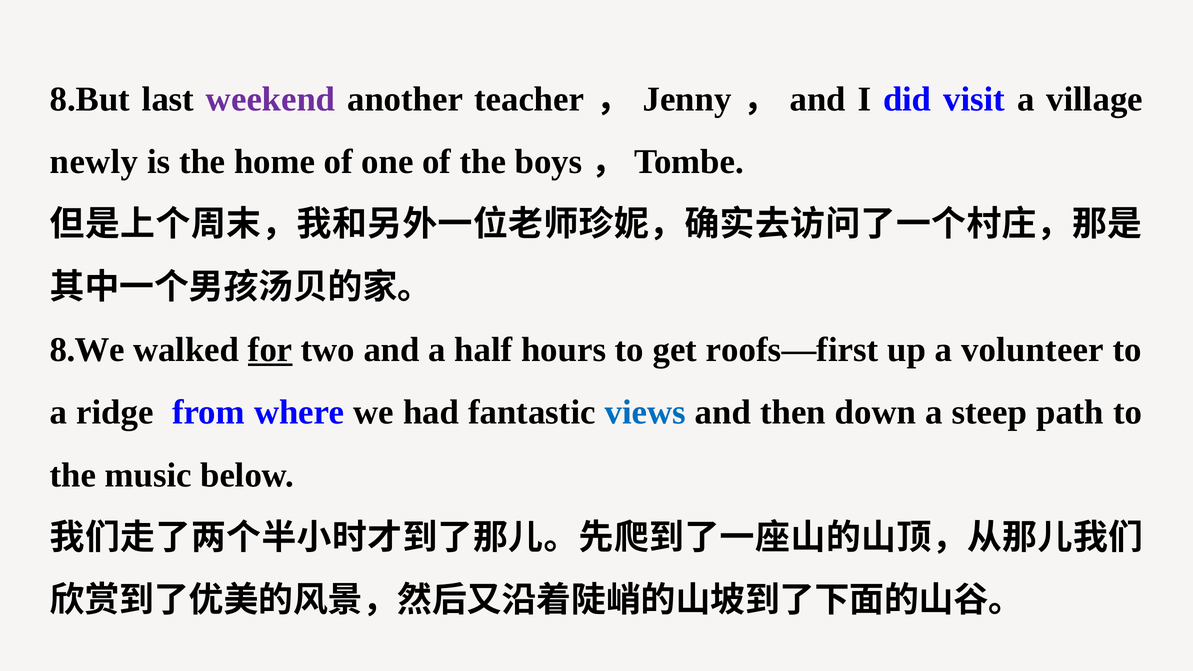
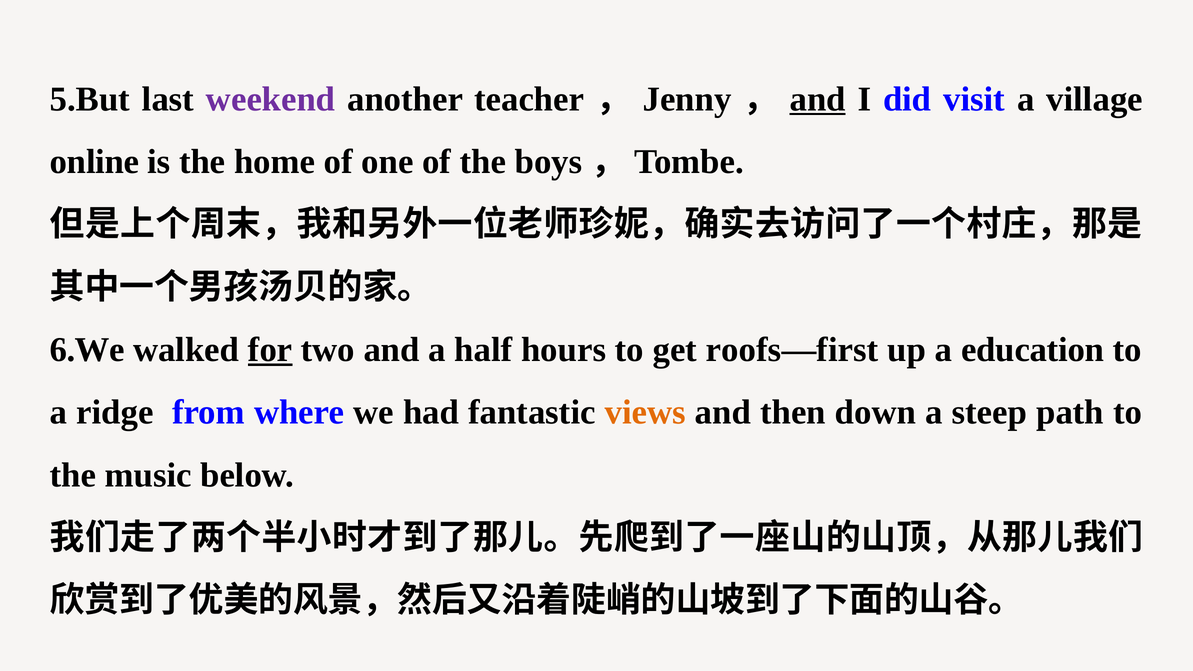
8.But: 8.But -> 5.But
and at (818, 99) underline: none -> present
newly: newly -> online
8.We: 8.We -> 6.We
volunteer: volunteer -> education
views colour: blue -> orange
